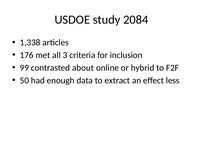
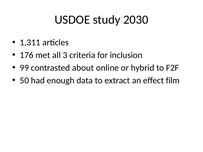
2084: 2084 -> 2030
1,338: 1,338 -> 1,311
less: less -> film
